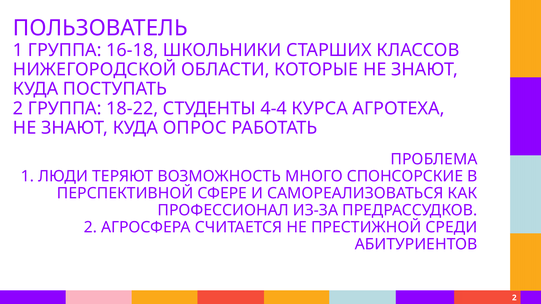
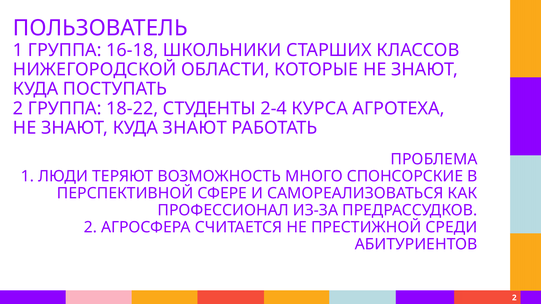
4-4: 4-4 -> 2-4
КУДА ОПРОС: ОПРОС -> ЗНАЮТ
